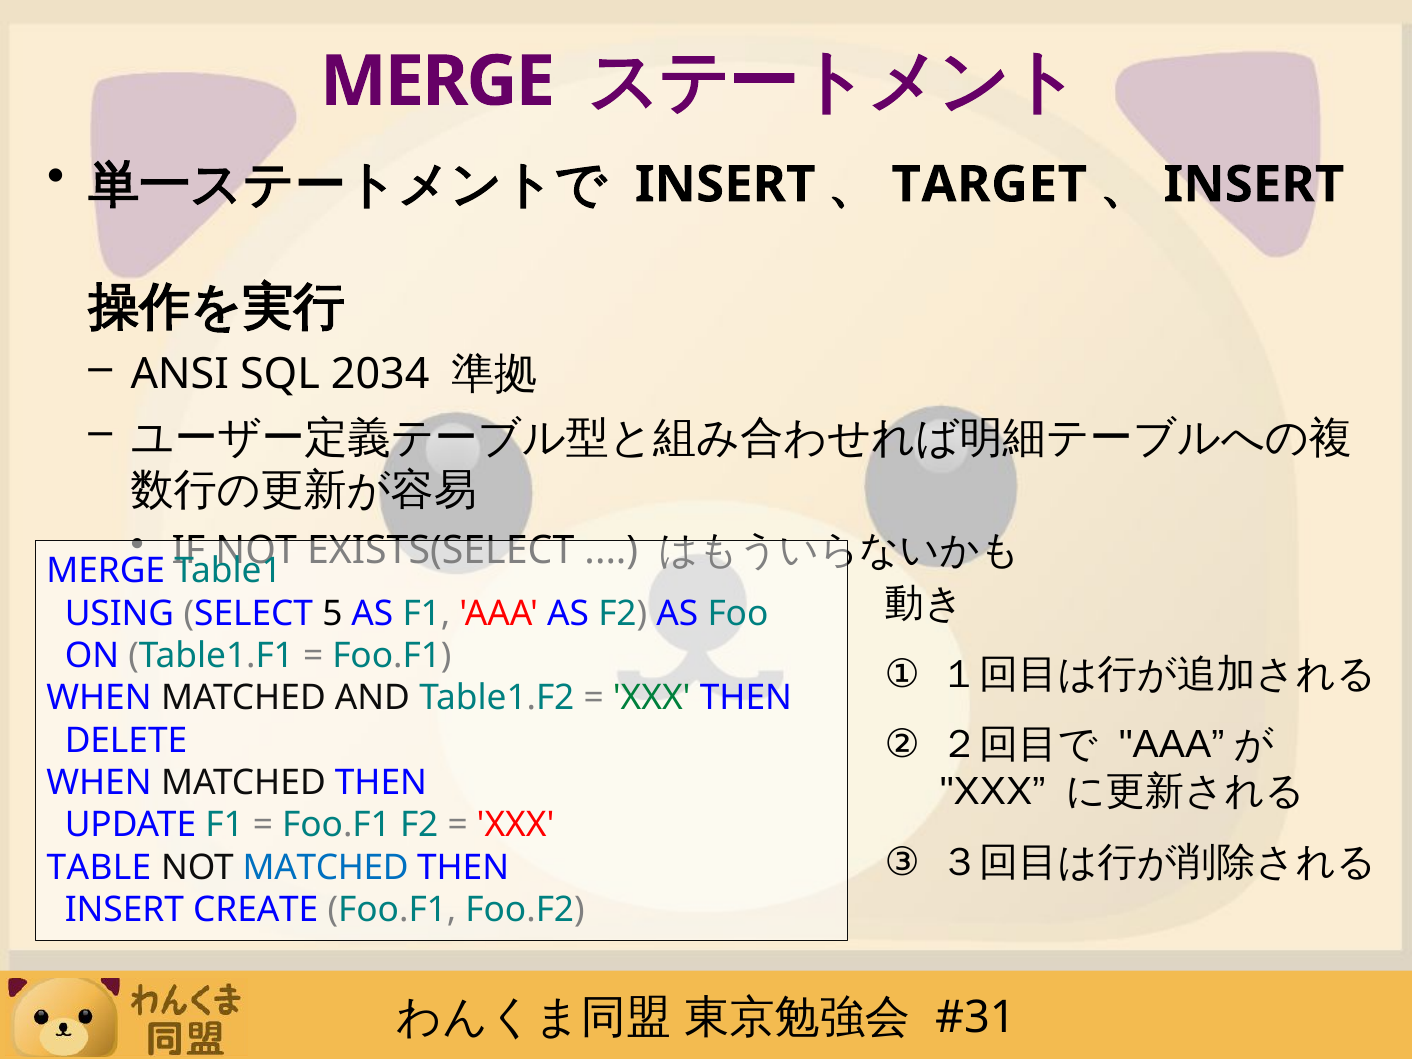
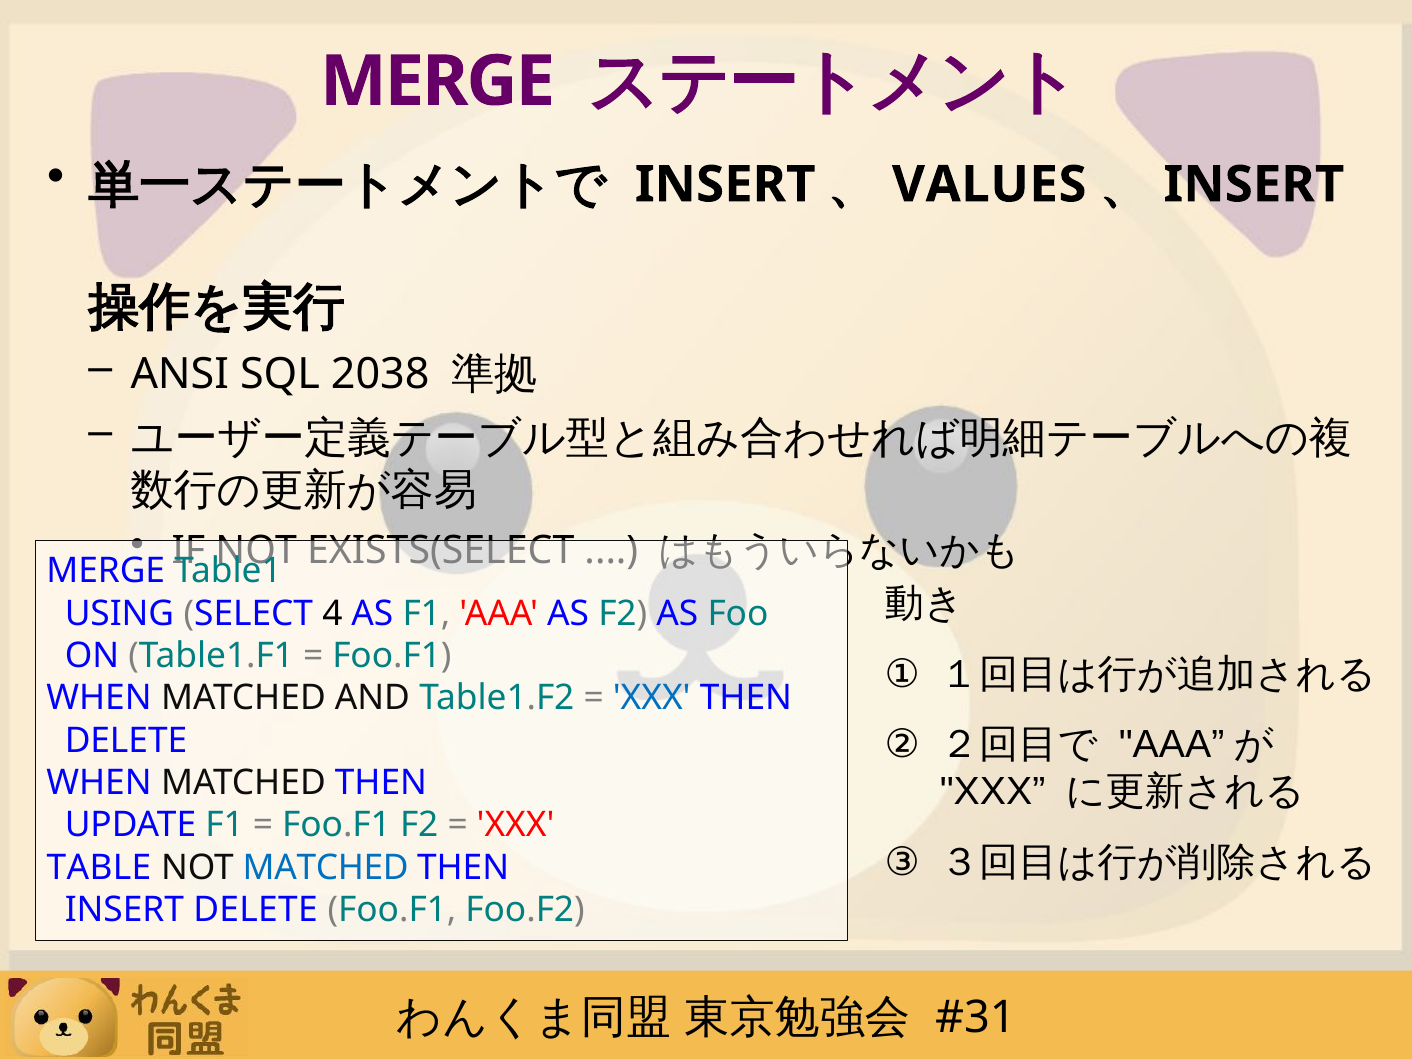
TARGET: TARGET -> VALUES
2034: 2034 -> 2038
5: 5 -> 4
XXX at (652, 698) colour: green -> blue
INSERT CREATE: CREATE -> DELETE
